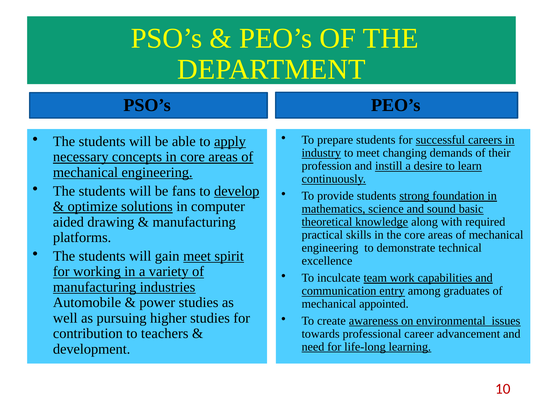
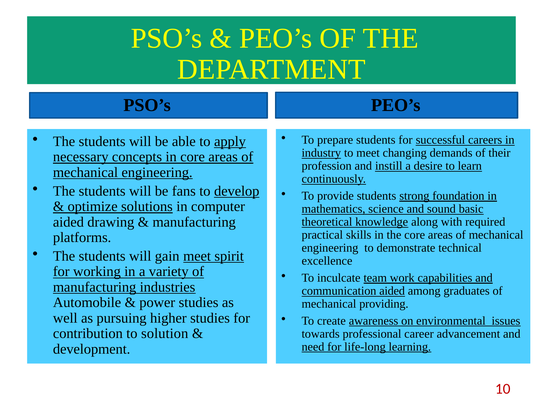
communication entry: entry -> aided
appointed: appointed -> providing
teachers: teachers -> solution
